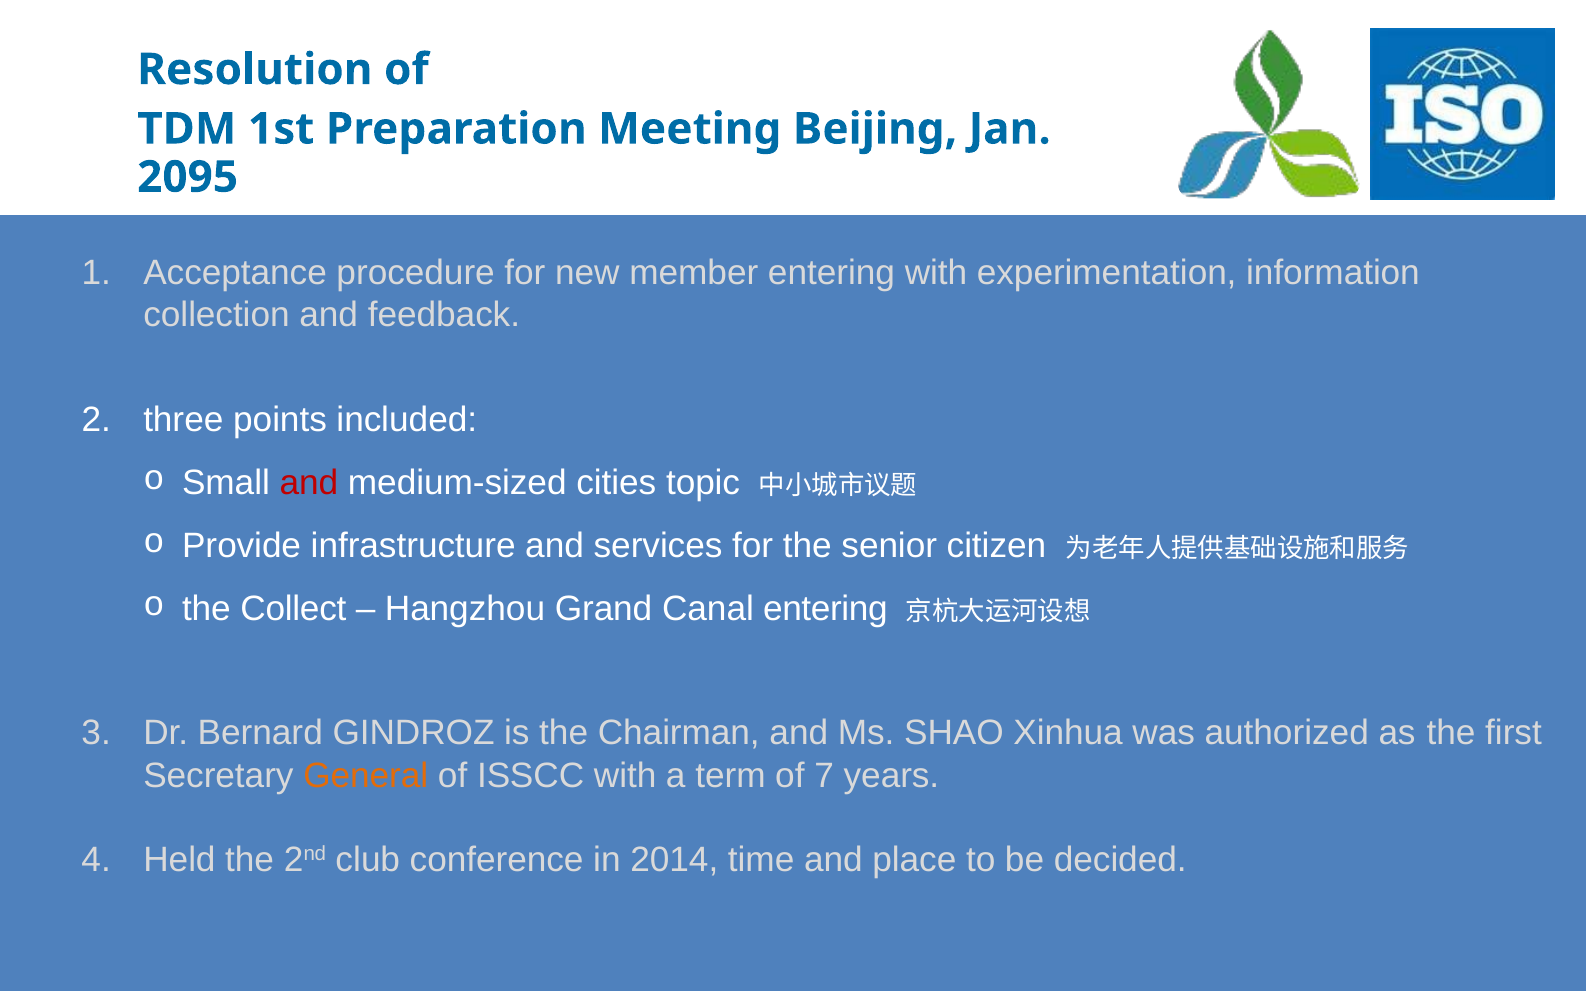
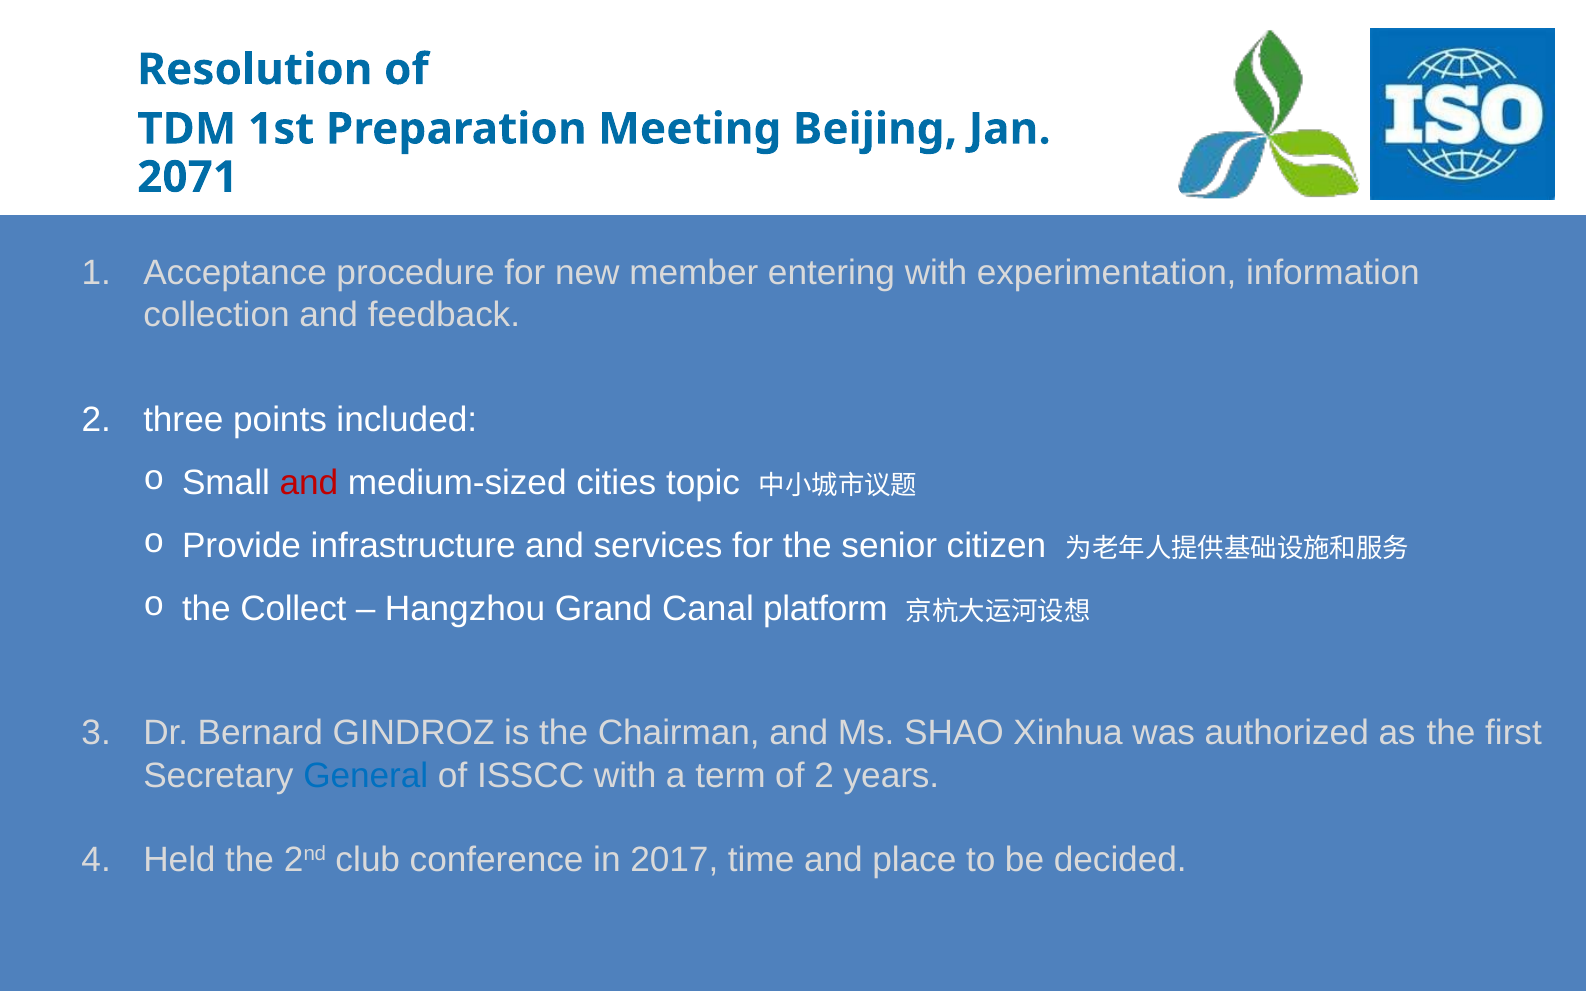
2095: 2095 -> 2071
Canal entering: entering -> platform
General colour: orange -> blue
of 7: 7 -> 2
2014: 2014 -> 2017
